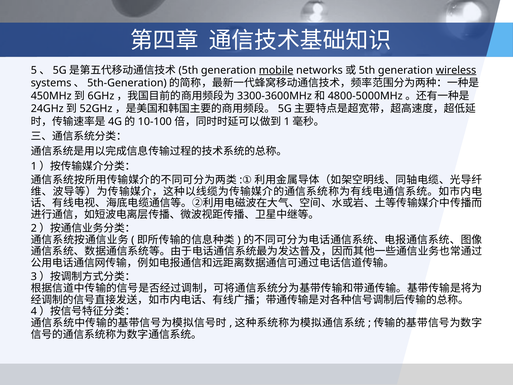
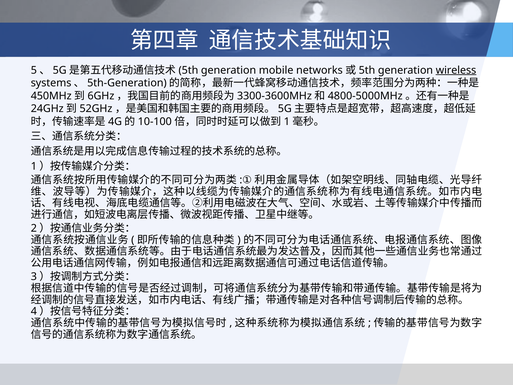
mobile underline: present -> none
